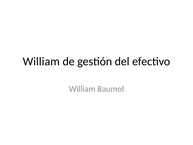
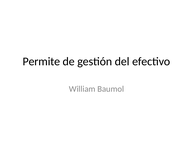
William at (41, 61): William -> Permite
